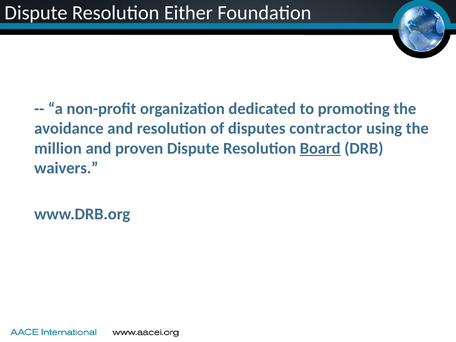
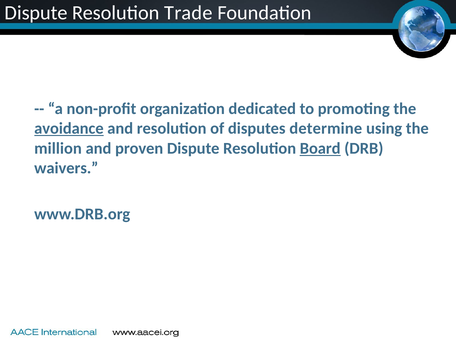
Either: Either -> Trade
avoidance underline: none -> present
contractor: contractor -> determine
